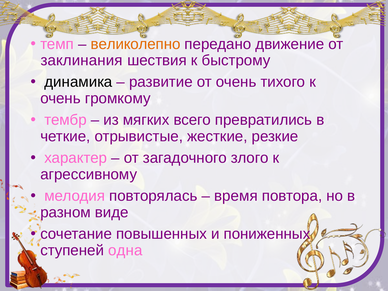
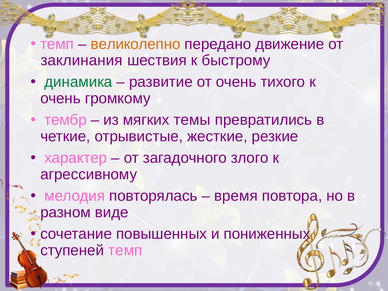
динамика colour: black -> green
всего: всего -> темы
ступеней одна: одна -> темп
